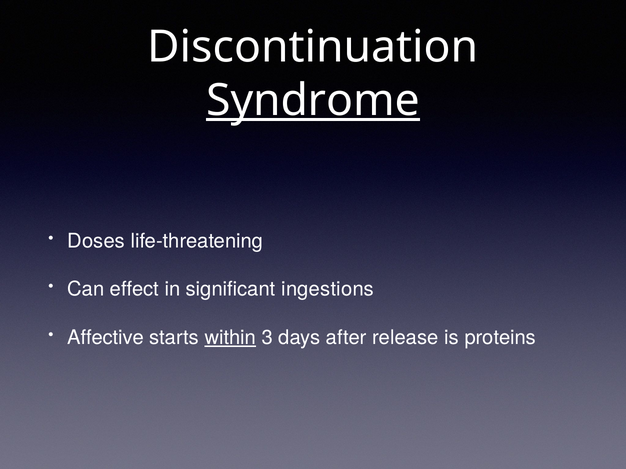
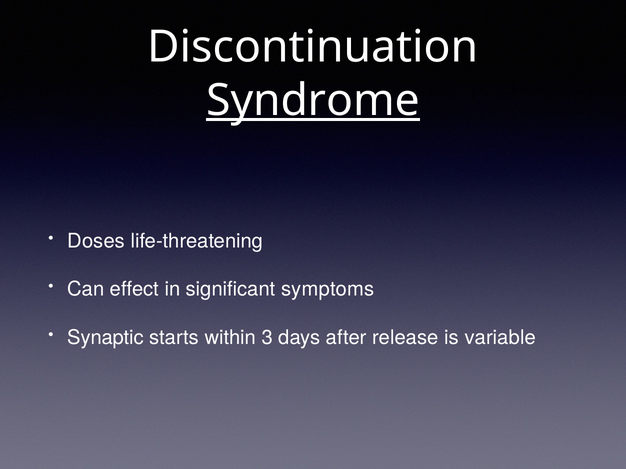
ingestions: ingestions -> symptoms
Affective: Affective -> Synaptic
within underline: present -> none
proteins: proteins -> variable
